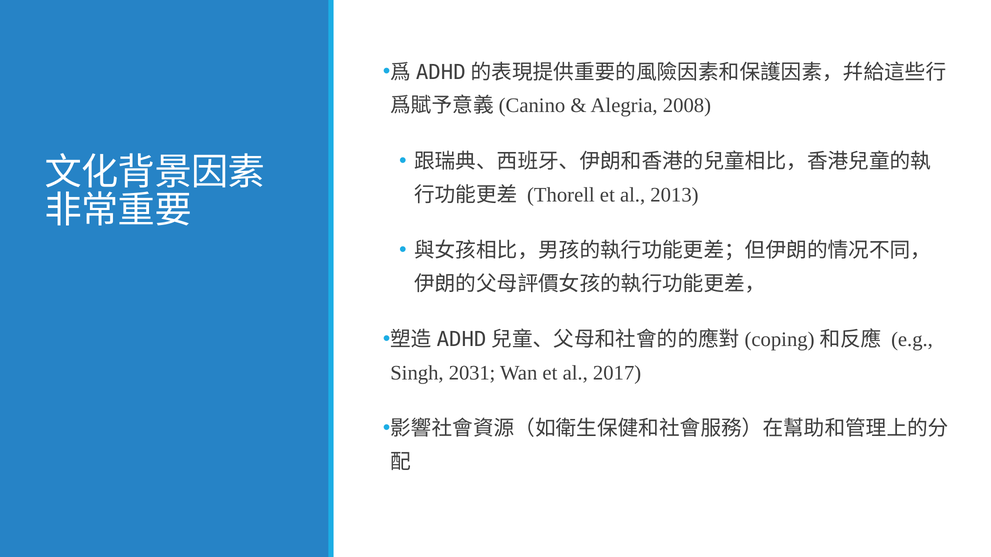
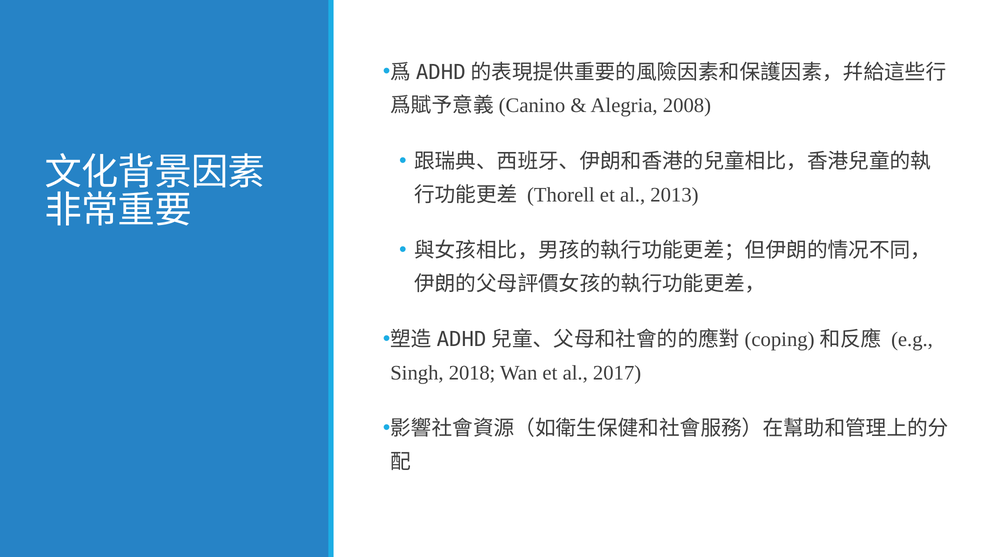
2031: 2031 -> 2018
